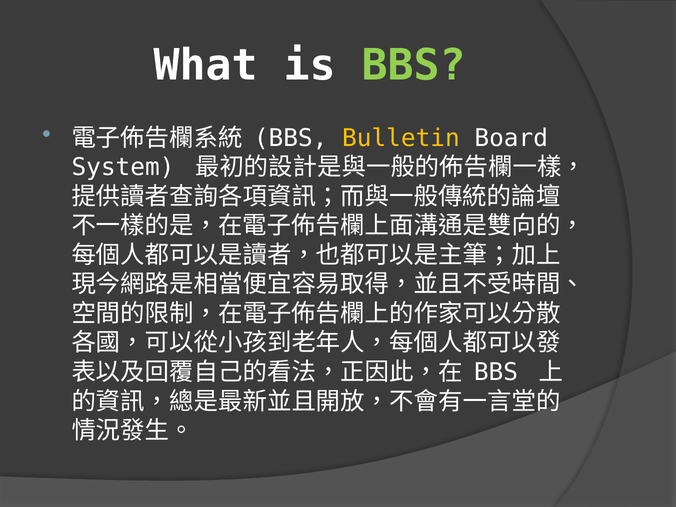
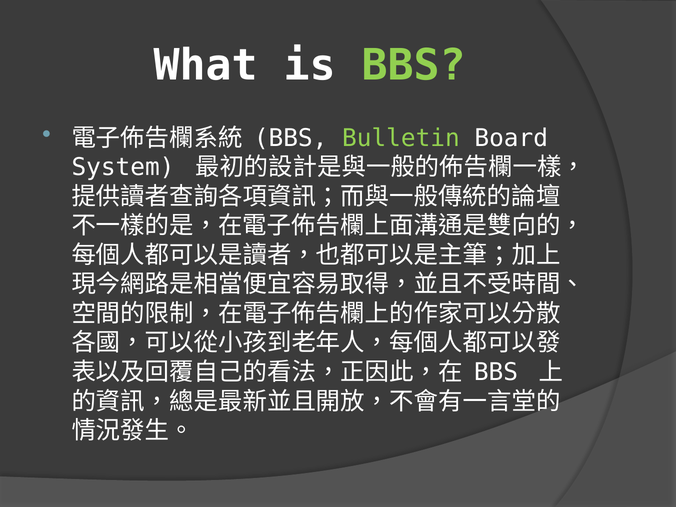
Bulletin colour: yellow -> light green
